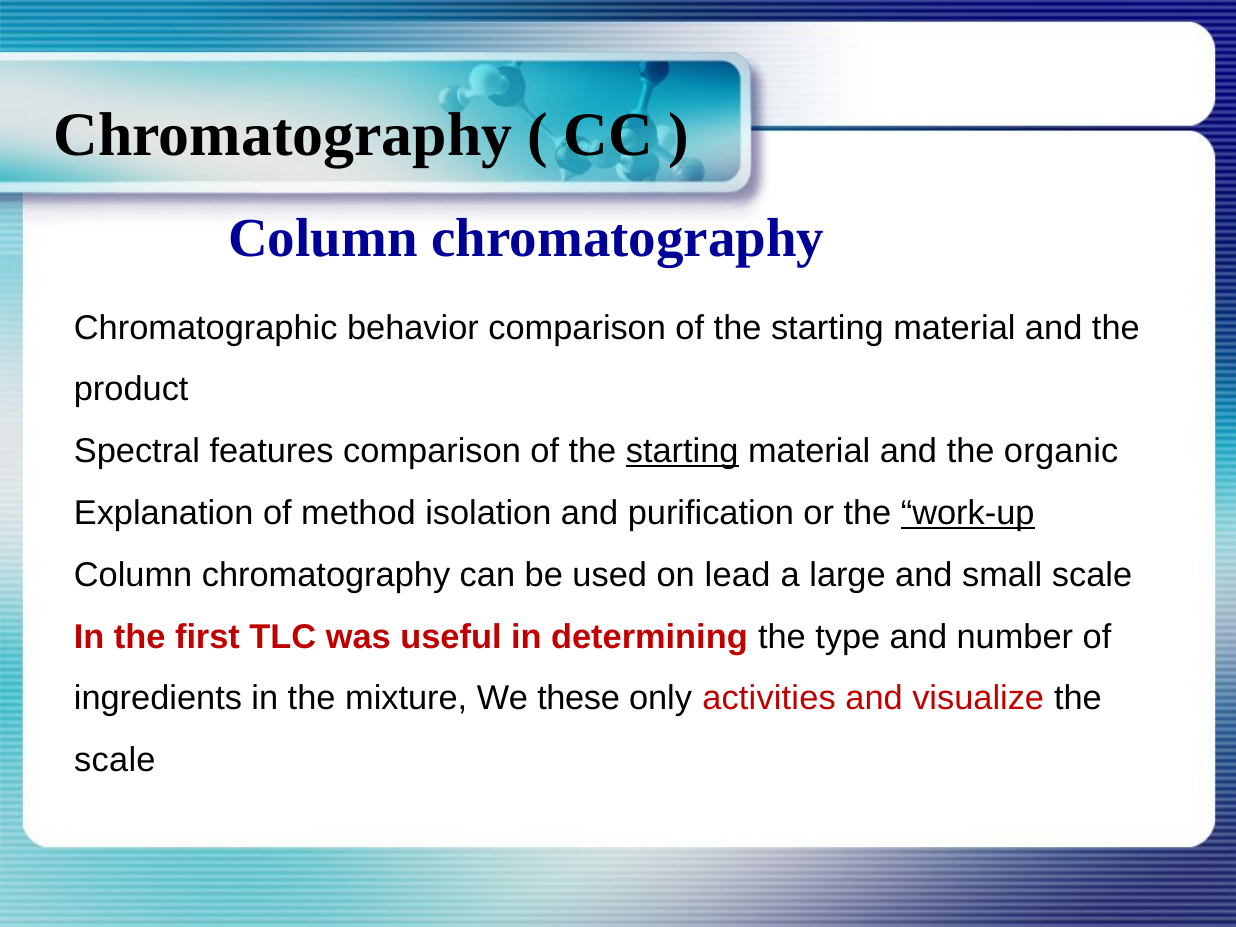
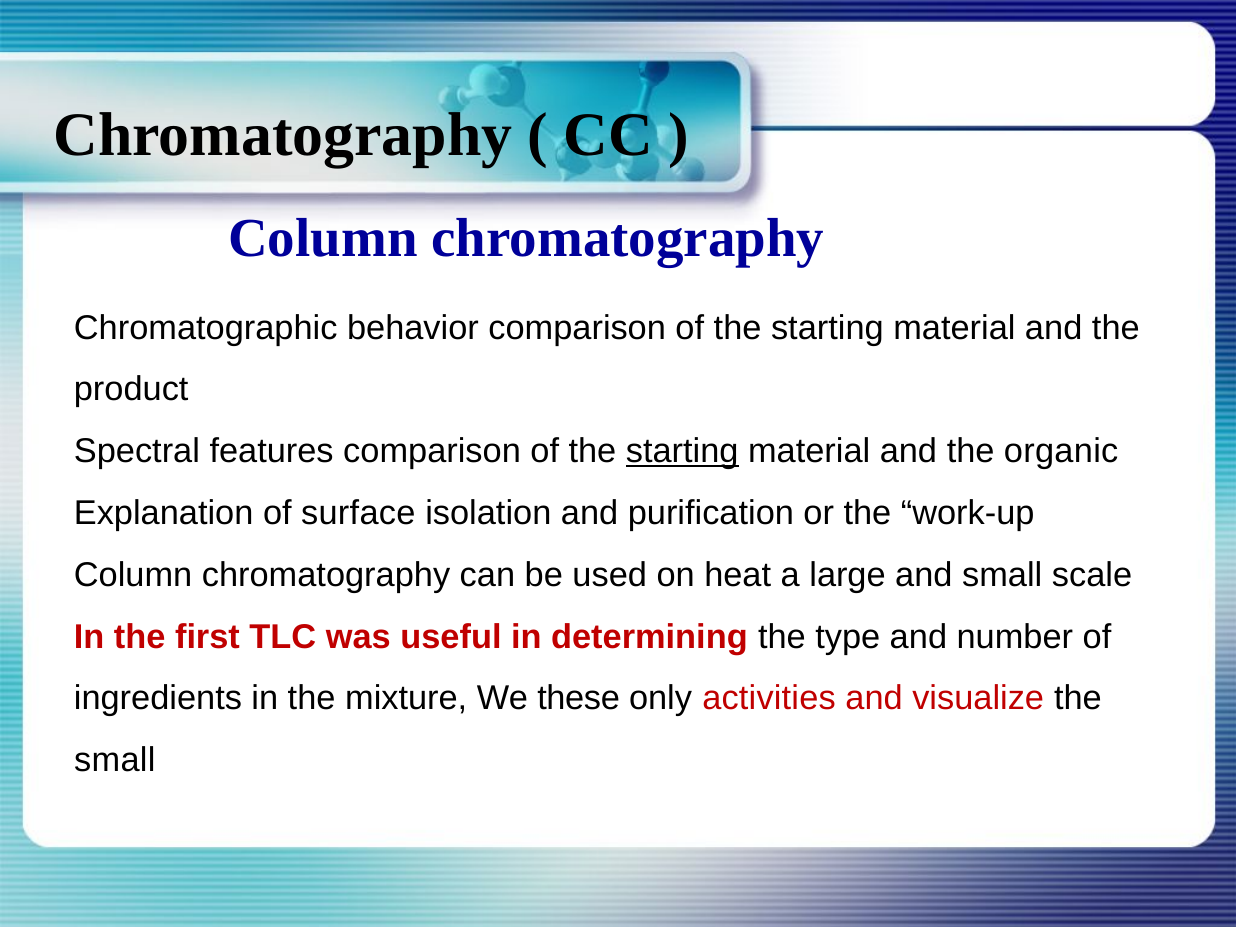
method: method -> surface
work-up underline: present -> none
lead: lead -> heat
scale at (115, 760): scale -> small
